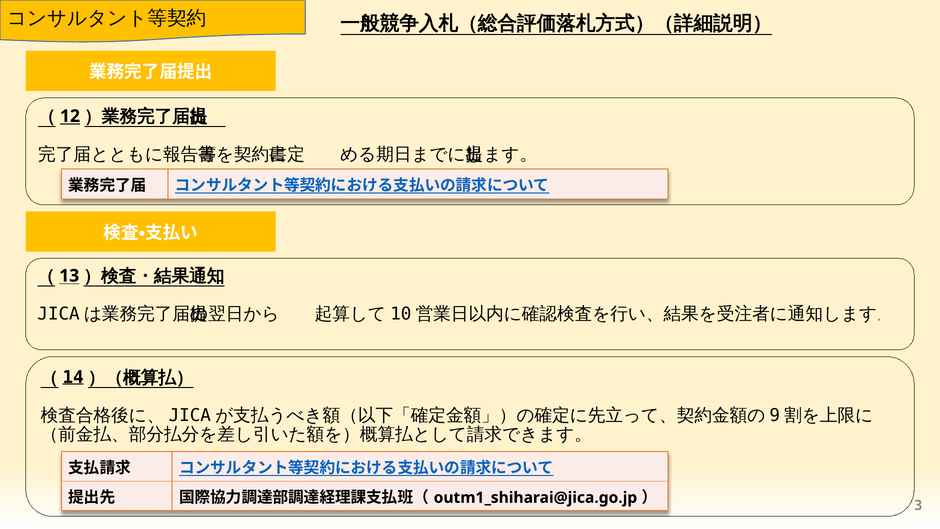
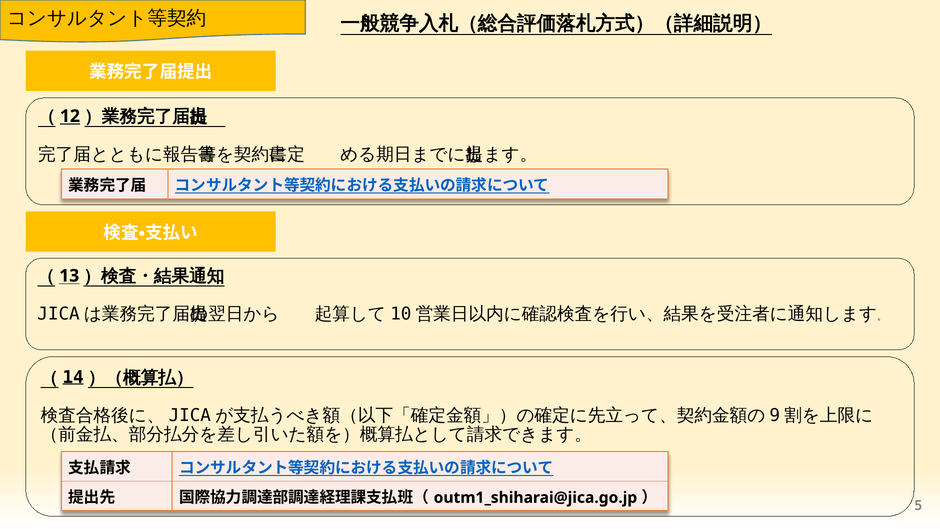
3: 3 -> 5
